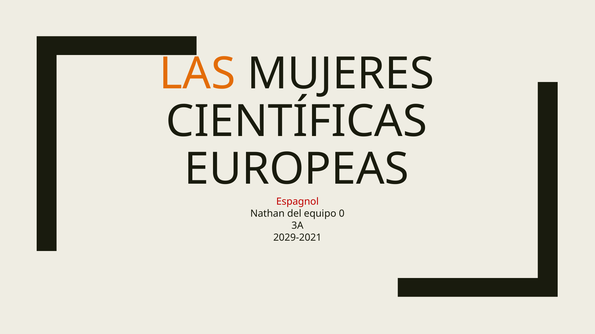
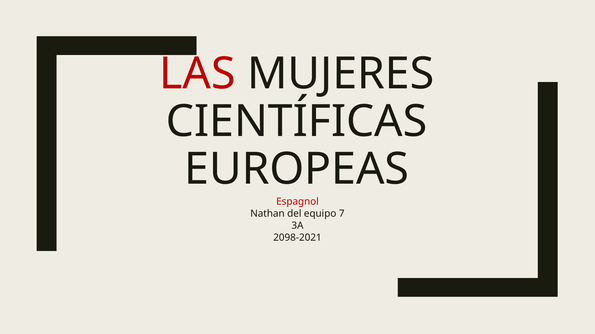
LAS colour: orange -> red
0: 0 -> 7
2029-2021: 2029-2021 -> 2098-2021
